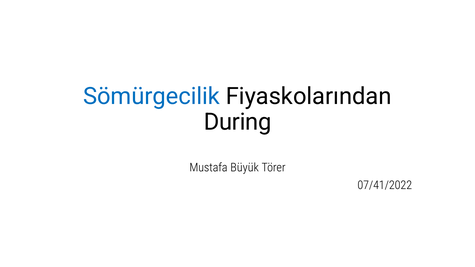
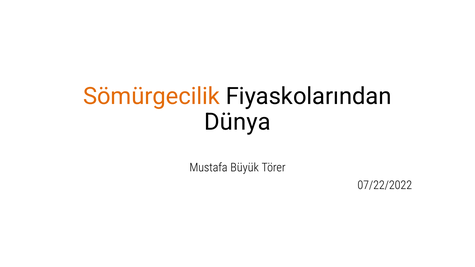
Sömürgecilik colour: blue -> orange
During: During -> Dünya
07/41/2022: 07/41/2022 -> 07/22/2022
